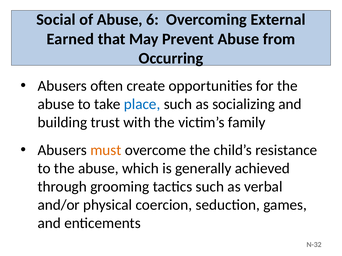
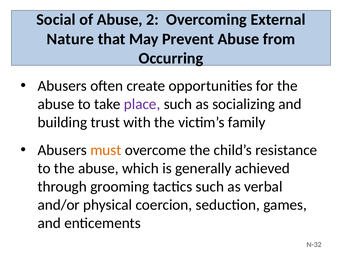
6: 6 -> 2
Earned: Earned -> Nature
place colour: blue -> purple
